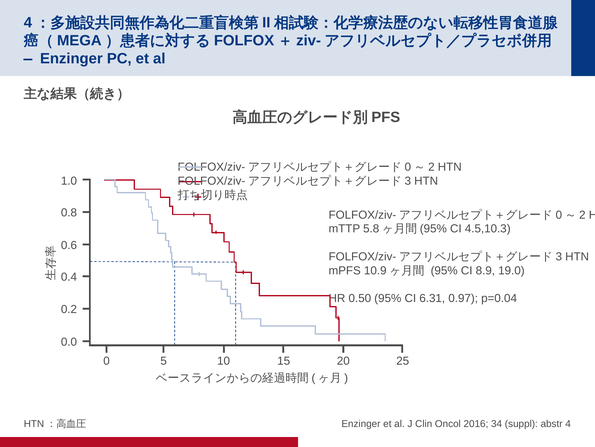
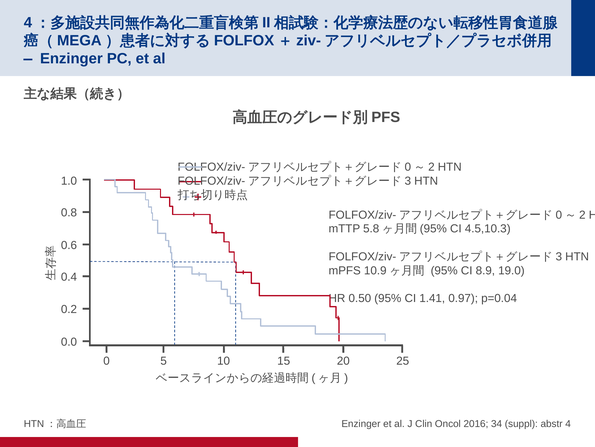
6.31: 6.31 -> 1.41
